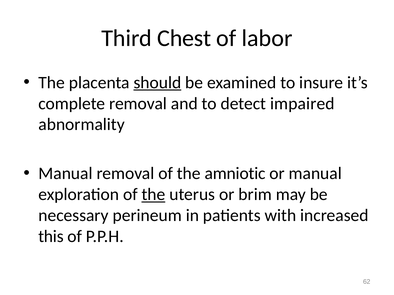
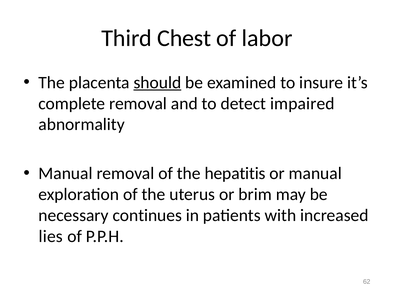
amniotic: amniotic -> hepatitis
the at (153, 195) underline: present -> none
perineum: perineum -> continues
this: this -> lies
